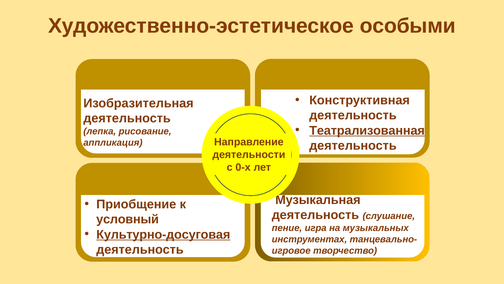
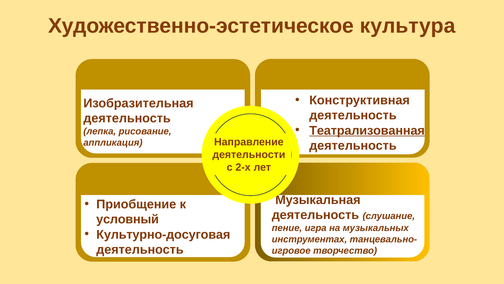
особыми: особыми -> культура
0-х: 0-х -> 2-х
Культурно-досуговая underline: present -> none
